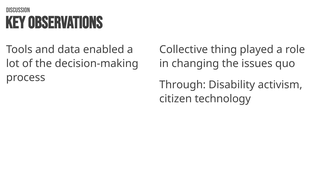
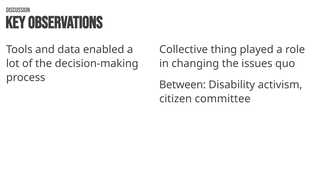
Through: Through -> Between
technology: technology -> committee
